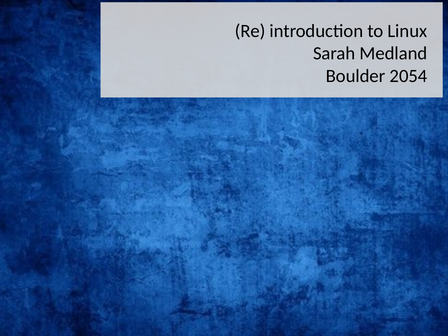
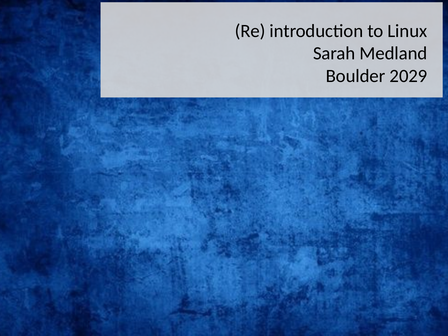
2054: 2054 -> 2029
